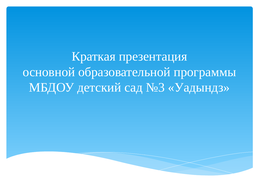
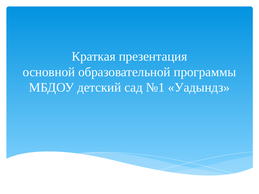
№3: №3 -> №1
